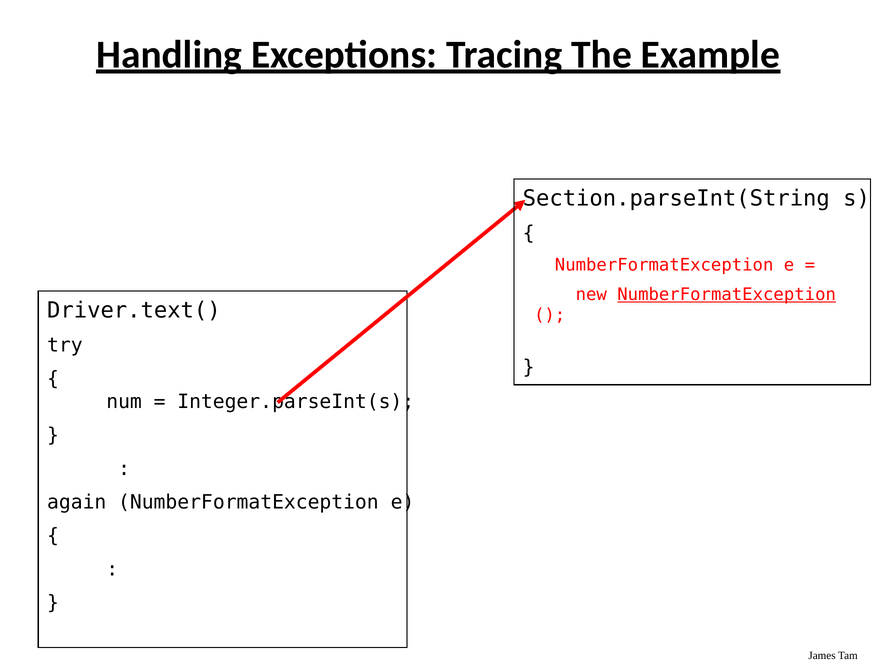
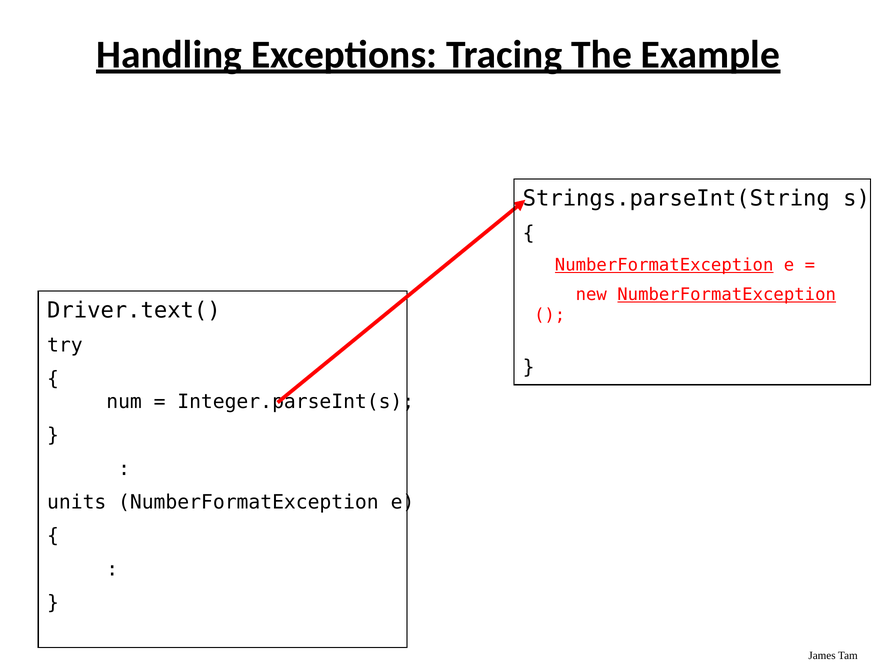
Section.parseInt(String: Section.parseInt(String -> Strings.parseInt(String
NumberFormatException at (664, 265) underline: none -> present
again: again -> units
